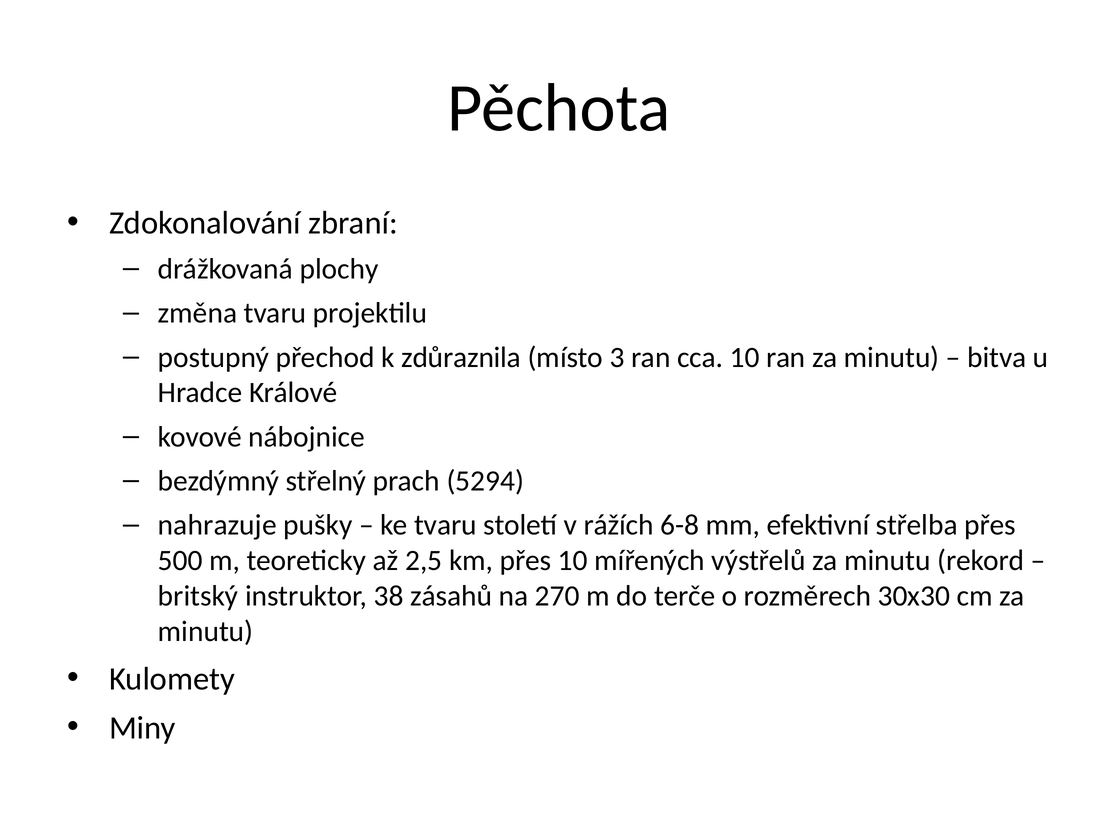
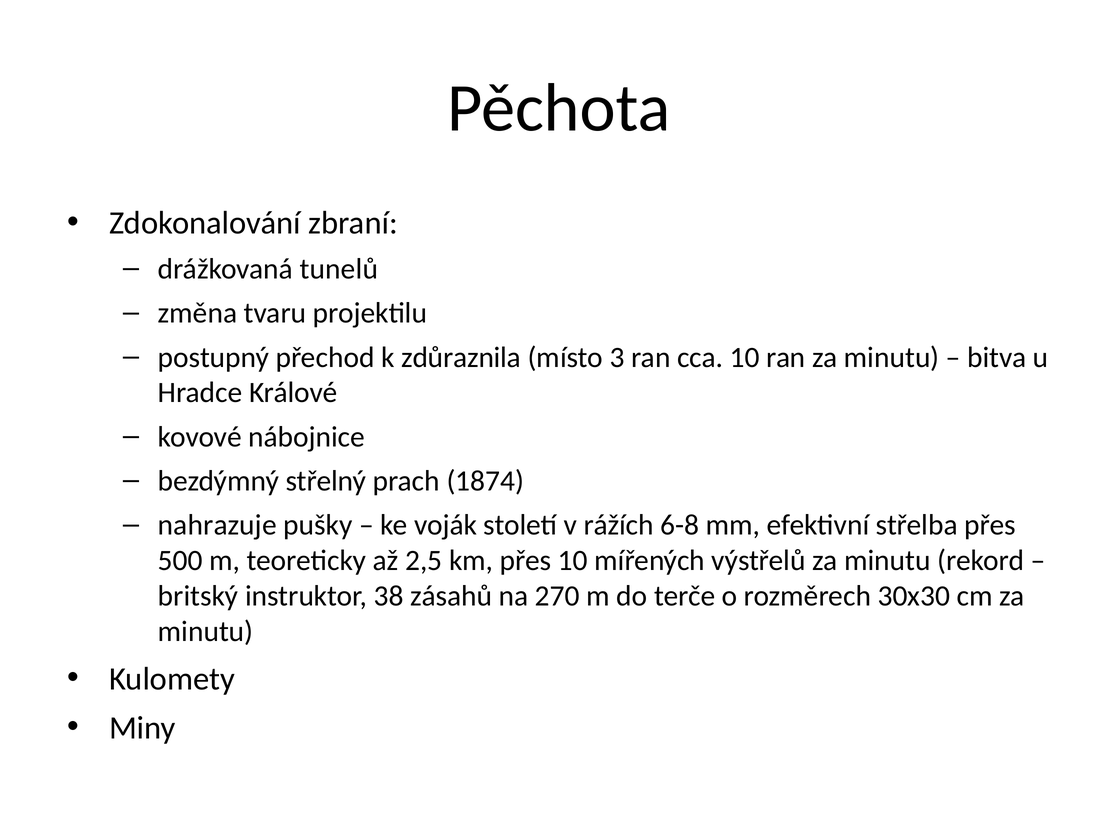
plochy: plochy -> tunelů
5294: 5294 -> 1874
ke tvaru: tvaru -> voják
